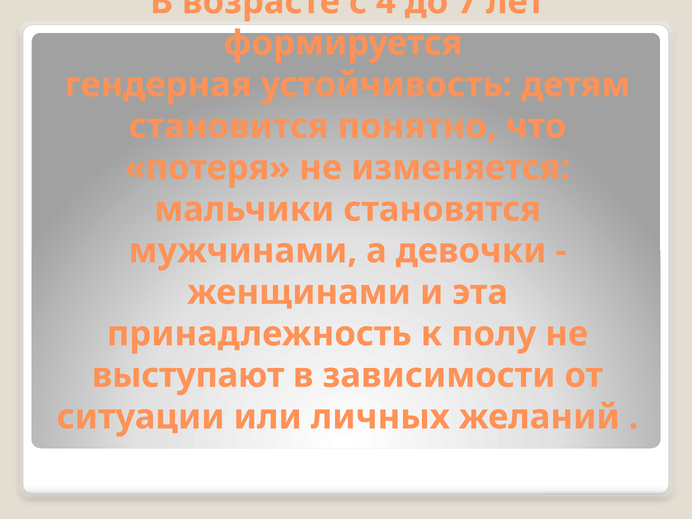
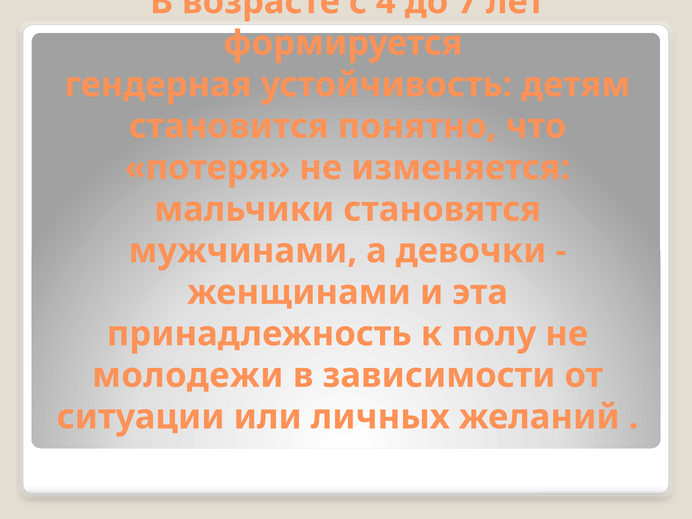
выступают: выступают -> молодежи
